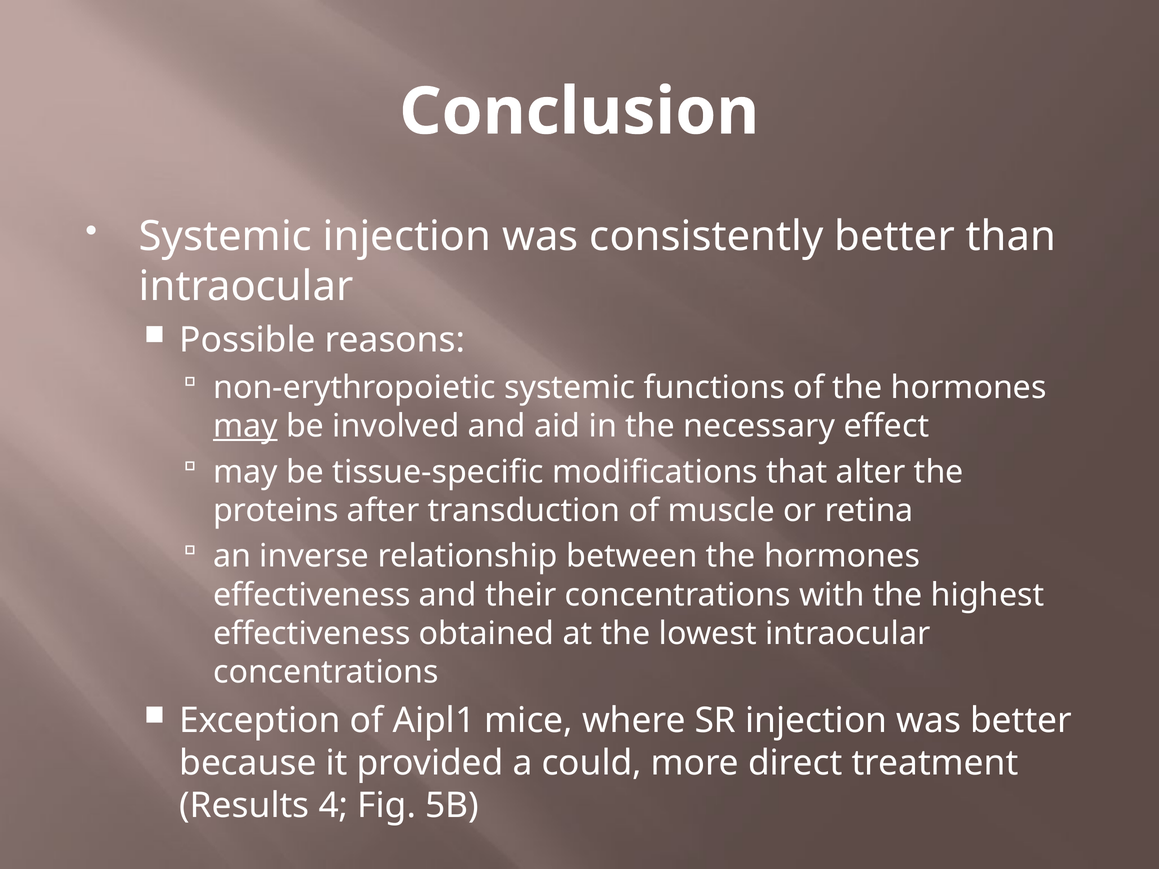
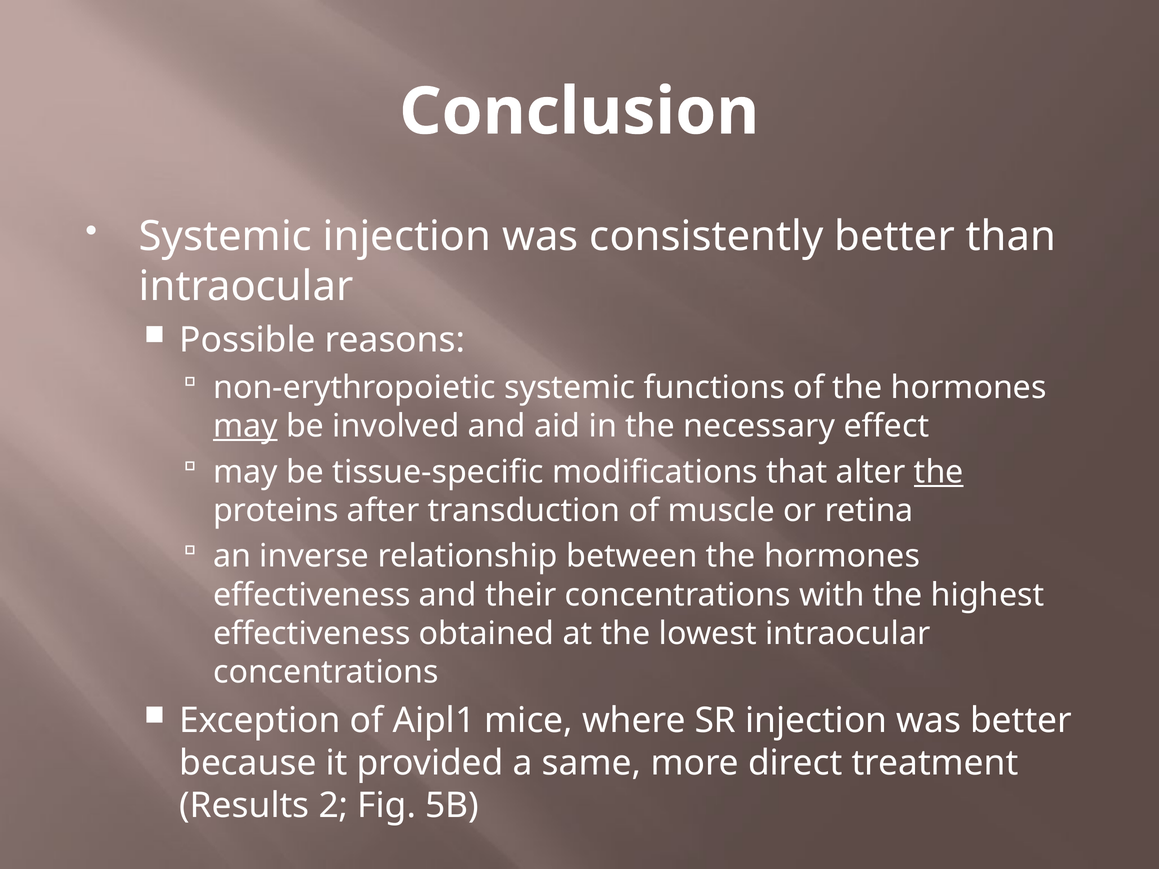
the at (939, 472) underline: none -> present
could: could -> same
4: 4 -> 2
